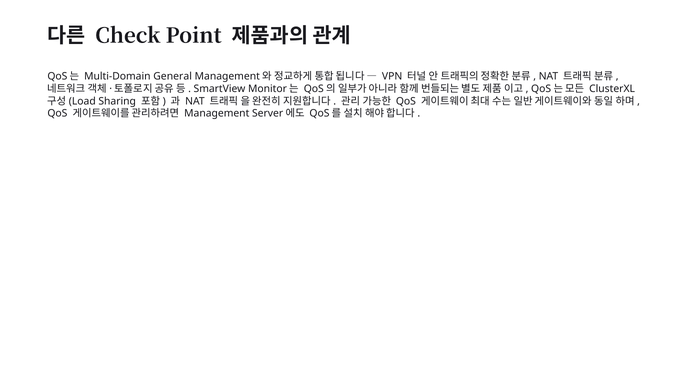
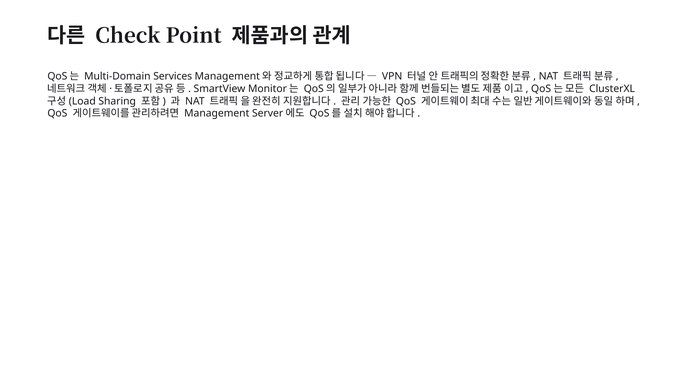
General: General -> Services
